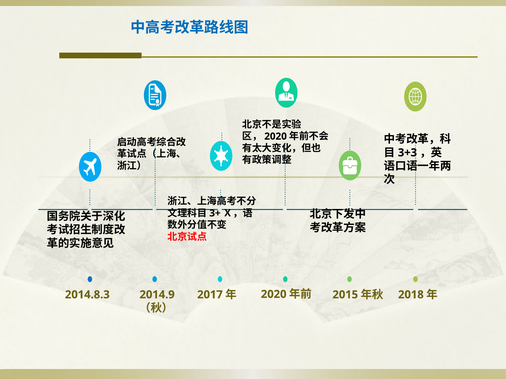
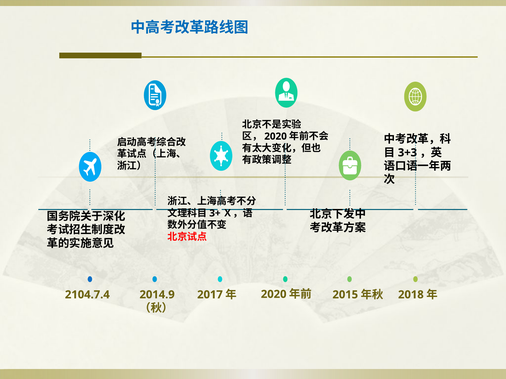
2014.8.3: 2014.8.3 -> 2104.7.4
